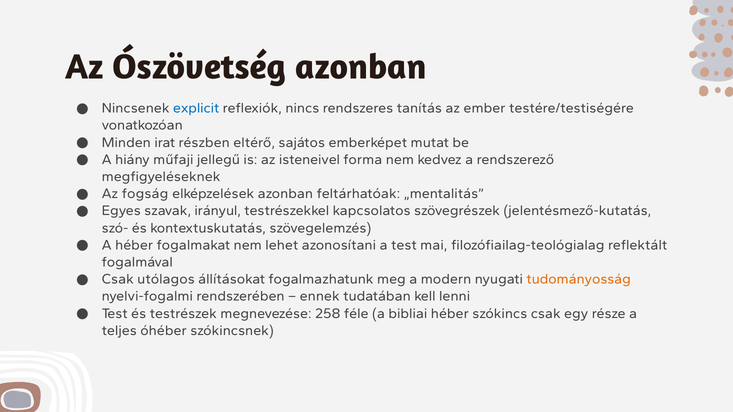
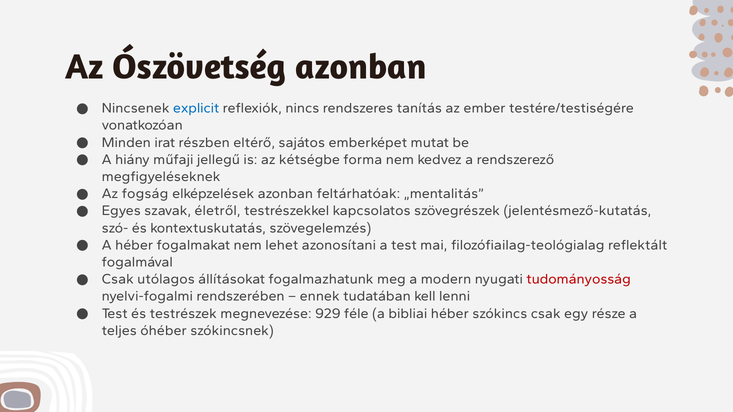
isteneivel: isteneivel -> kétségbe
irányul: irányul -> életről
tudományosság colour: orange -> red
258: 258 -> 929
